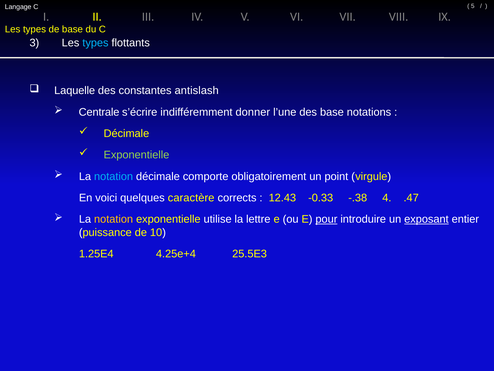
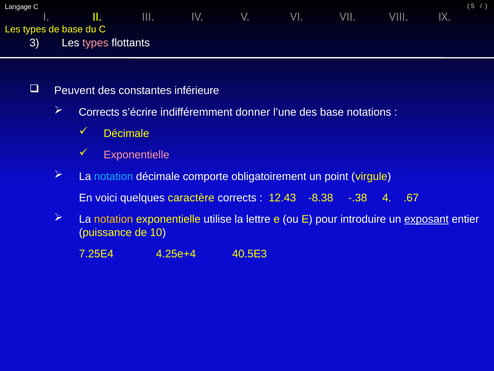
types at (95, 43) colour: light blue -> pink
Laquelle: Laquelle -> Peuvent
antislash: antislash -> inférieure
Centrale at (99, 112): Centrale -> Corrects
Exponentielle at (136, 155) colour: light green -> pink
-0.33: -0.33 -> -8.38
.47: .47 -> .67
pour underline: present -> none
1.25E4: 1.25E4 -> 7.25E4
25.5E3: 25.5E3 -> 40.5E3
